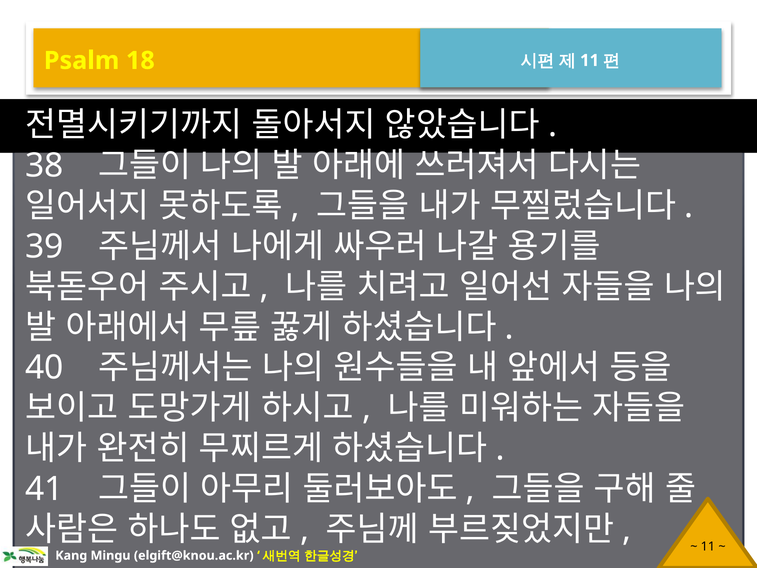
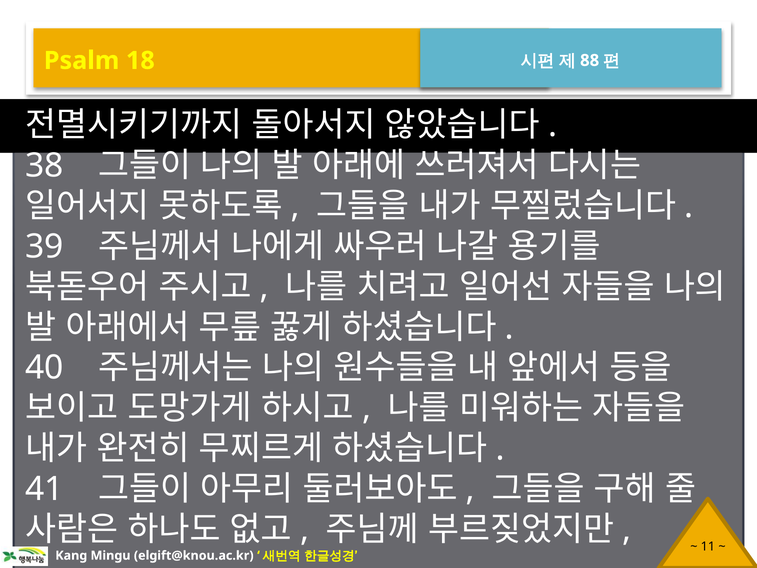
11 at (590, 60): 11 -> 88
